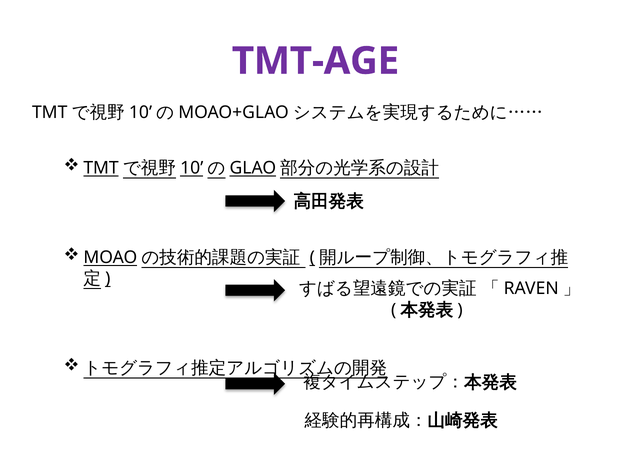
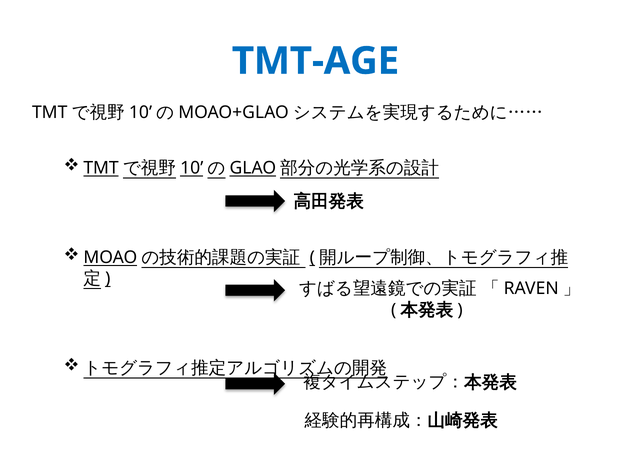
TMT-AGE colour: purple -> blue
